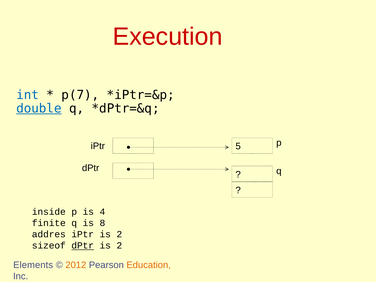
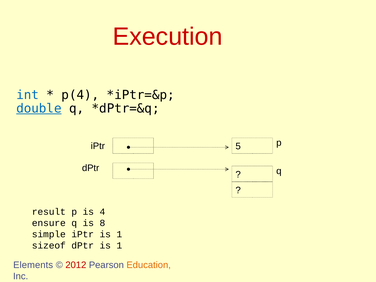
p(7: p(7 -> p(4
inside: inside -> result
finite: finite -> ensure
addres: addres -> simple
iPtr is 2: 2 -> 1
dPtr at (83, 246) underline: present -> none
2 at (119, 246): 2 -> 1
2012 colour: orange -> red
